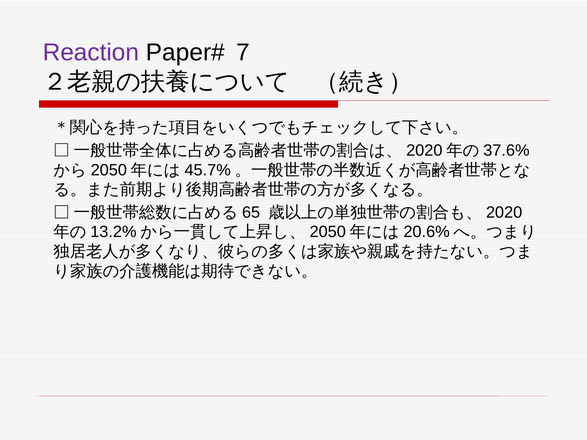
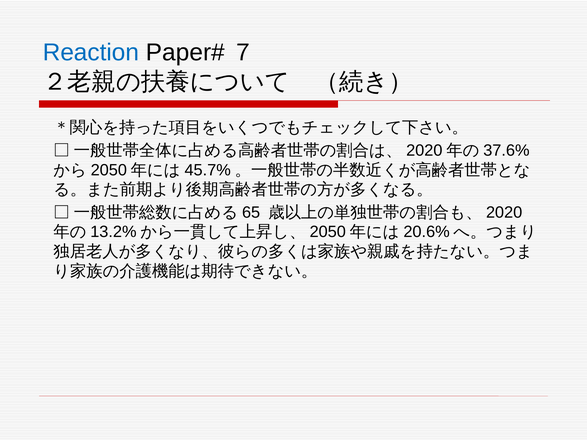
Reaction colour: purple -> blue
